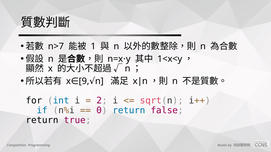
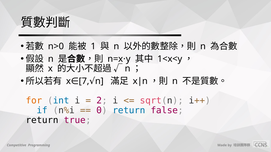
n>7: n>7 -> n>0
9: 9 -> 7
for colour: black -> orange
